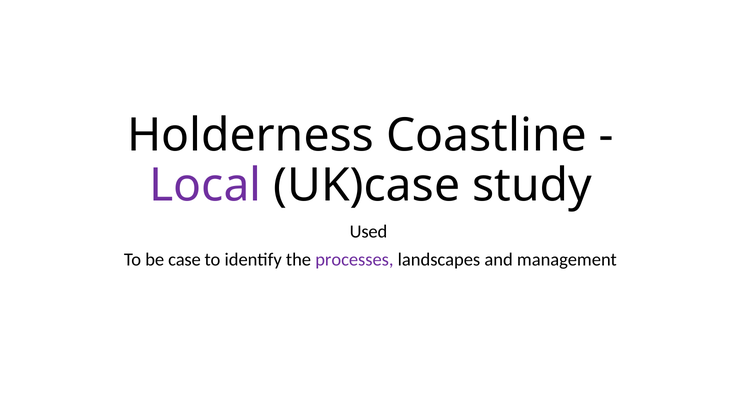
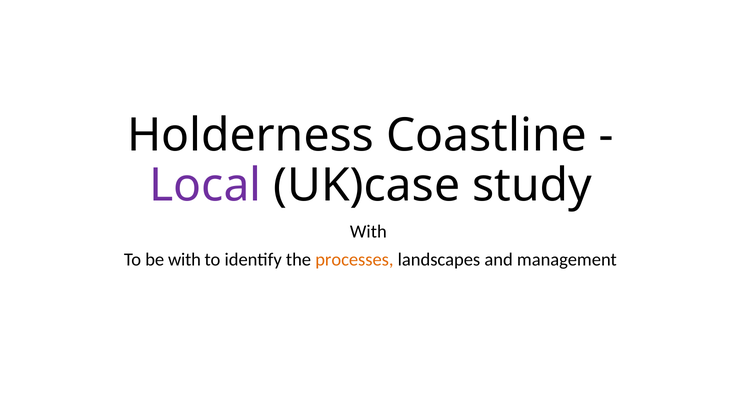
Used at (368, 232): Used -> With
be case: case -> with
processes colour: purple -> orange
